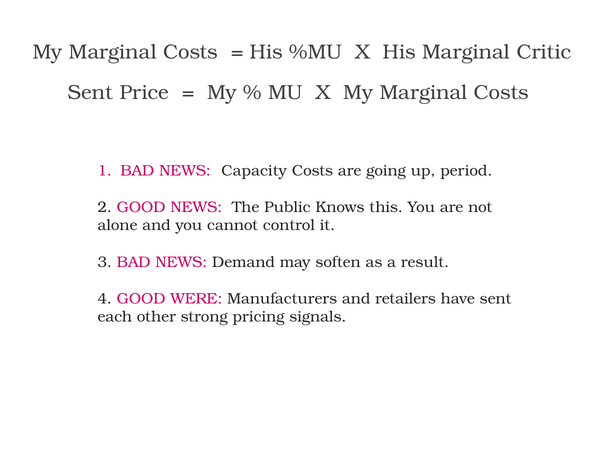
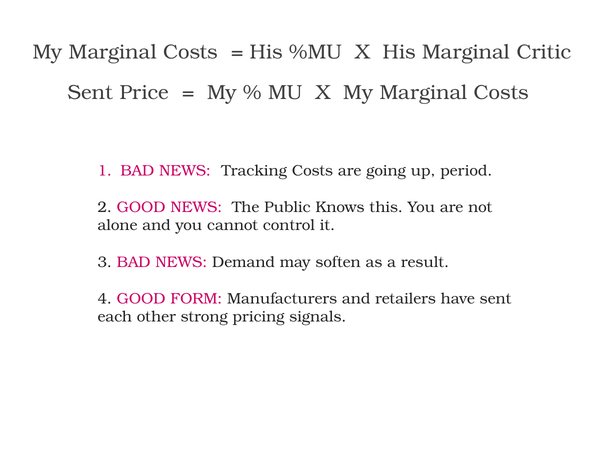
Capacity: Capacity -> Tracking
WERE: WERE -> FORM
